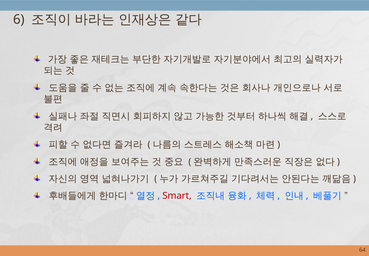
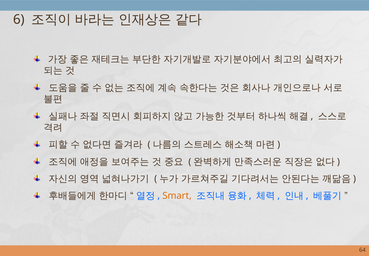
Smart colour: red -> orange
